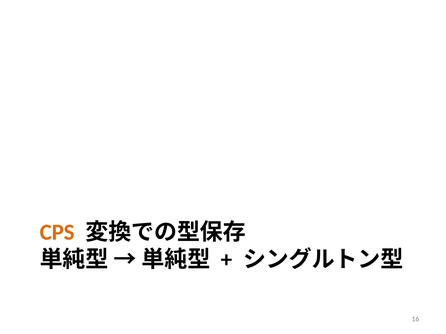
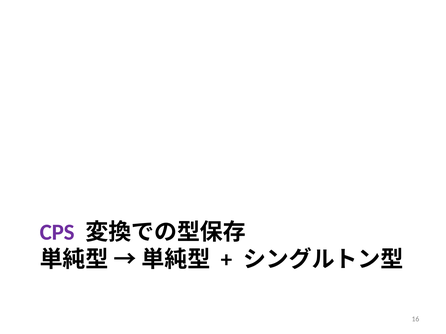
CPS colour: orange -> purple
